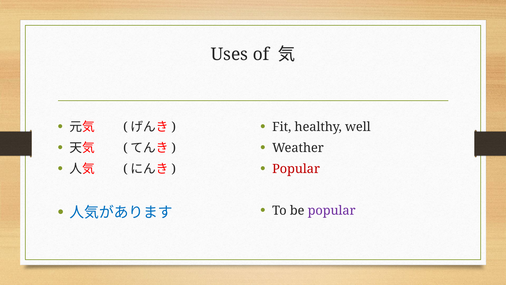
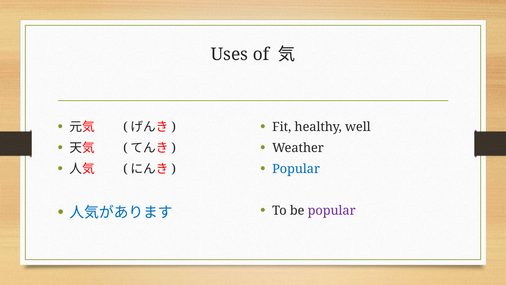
Popular at (296, 169) colour: red -> blue
